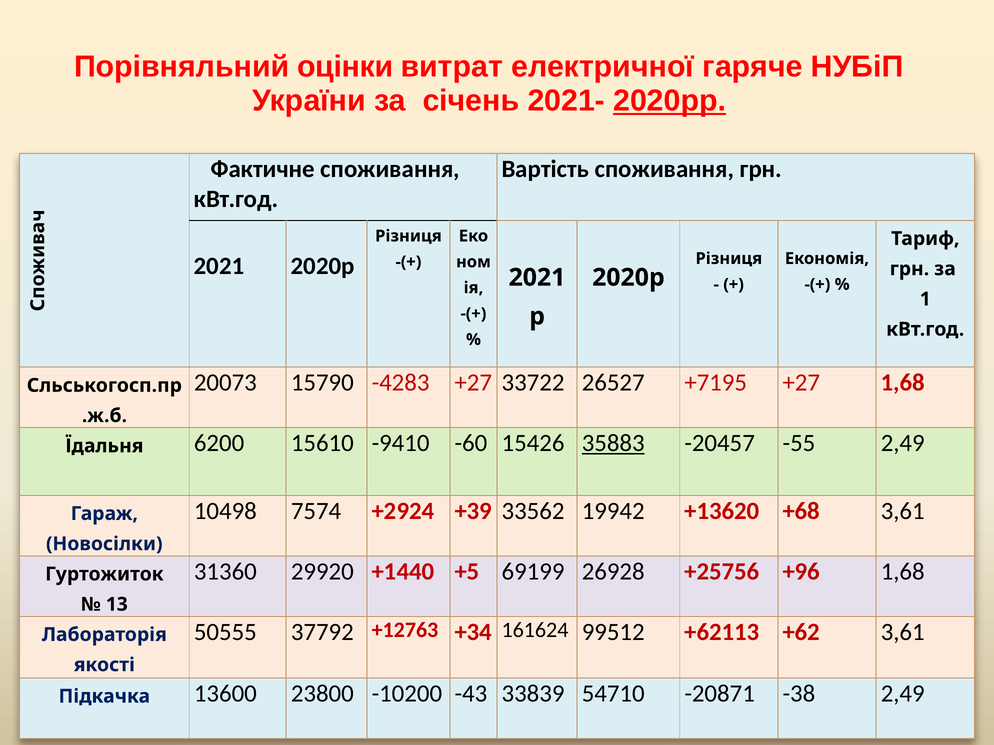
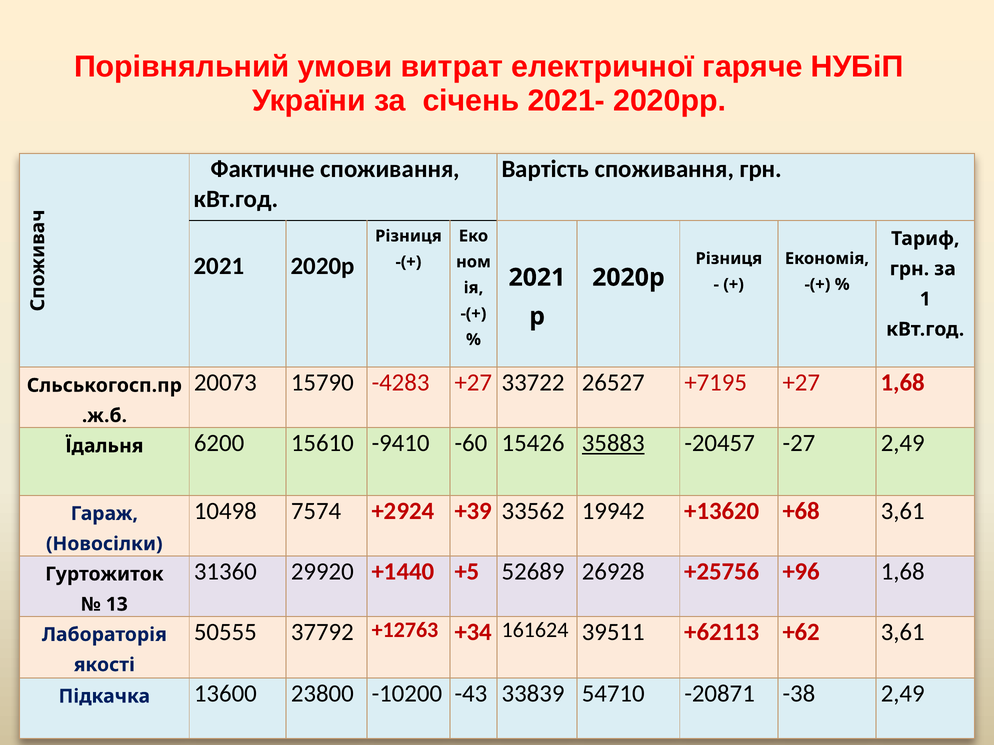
оцінки: оцінки -> умови
2020рр underline: present -> none
-55: -55 -> -27
69199: 69199 -> 52689
99512: 99512 -> 39511
